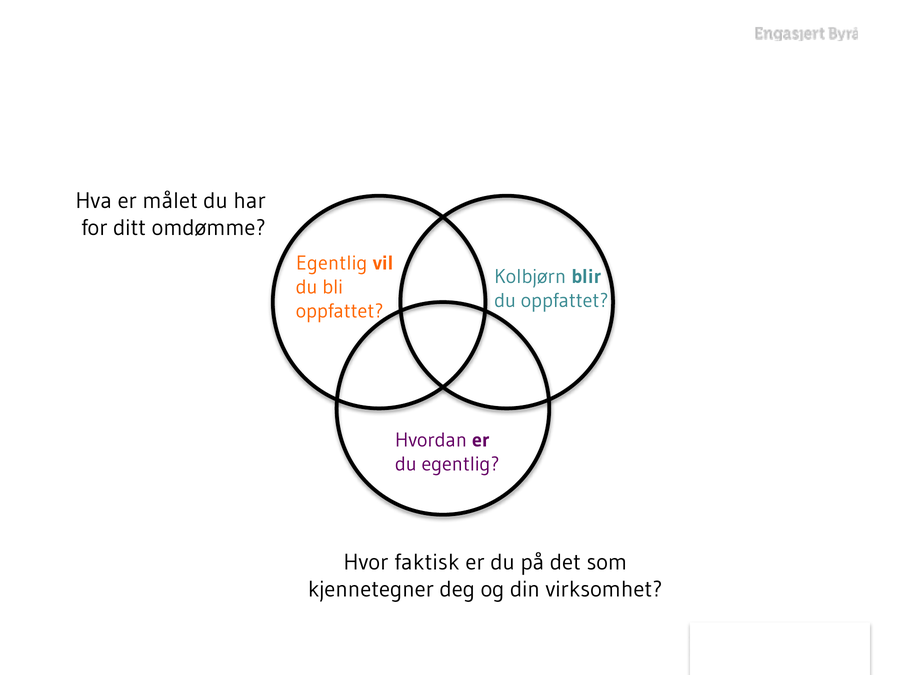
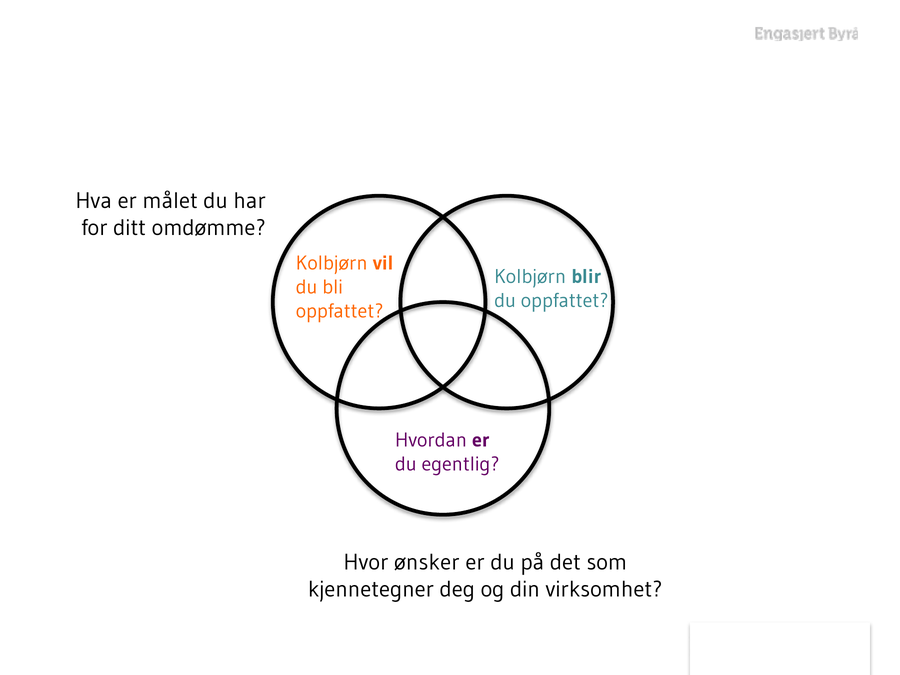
Egentlig at (332, 263): Egentlig -> Kolbjørn
faktisk: faktisk -> ønsker
